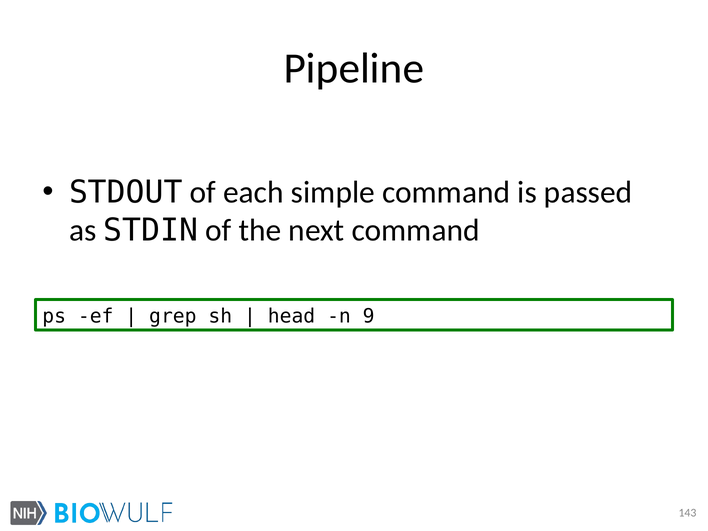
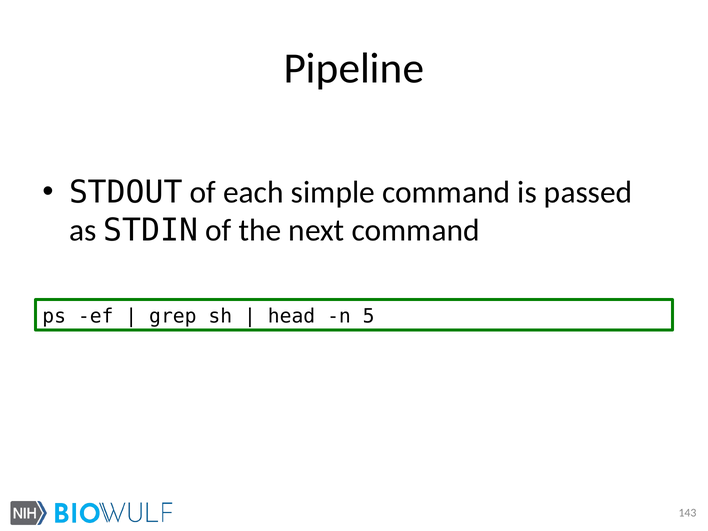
9: 9 -> 5
